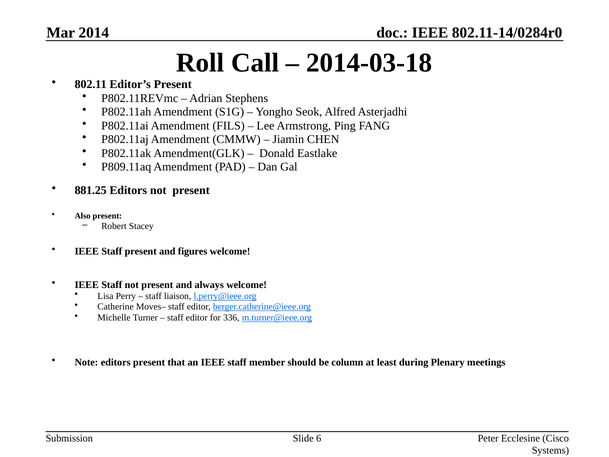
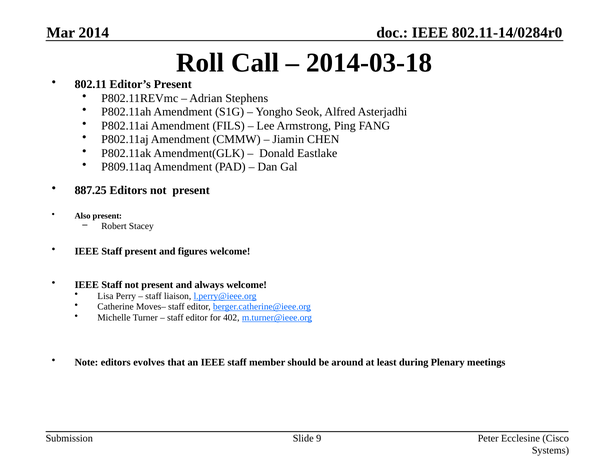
881.25: 881.25 -> 887.25
336: 336 -> 402
editors present: present -> evolves
column: column -> around
6: 6 -> 9
